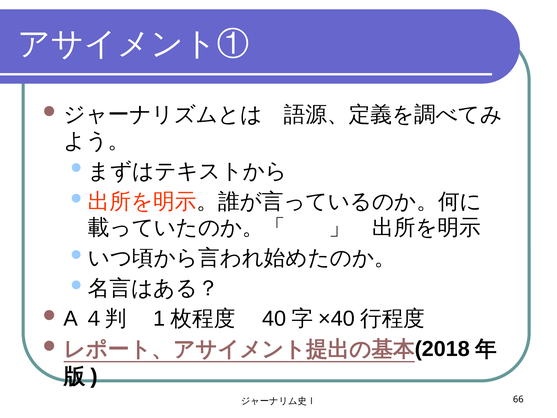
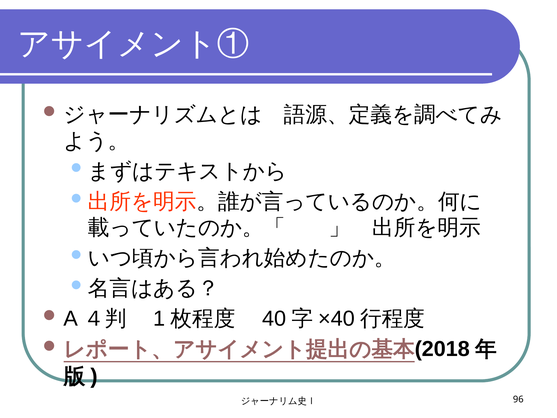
66: 66 -> 96
